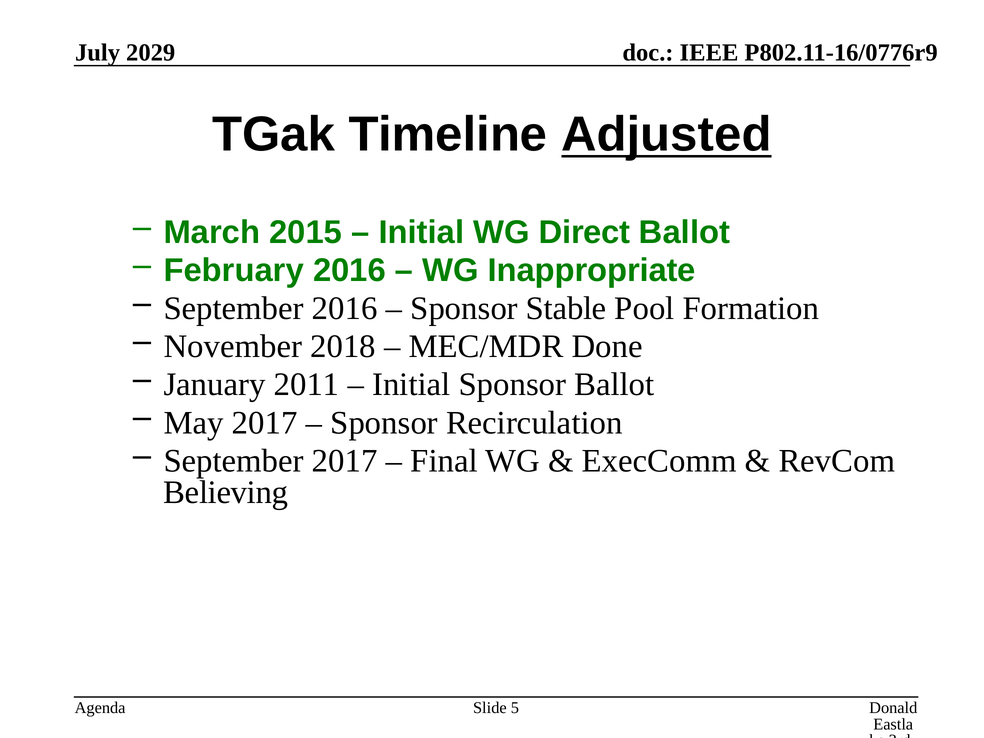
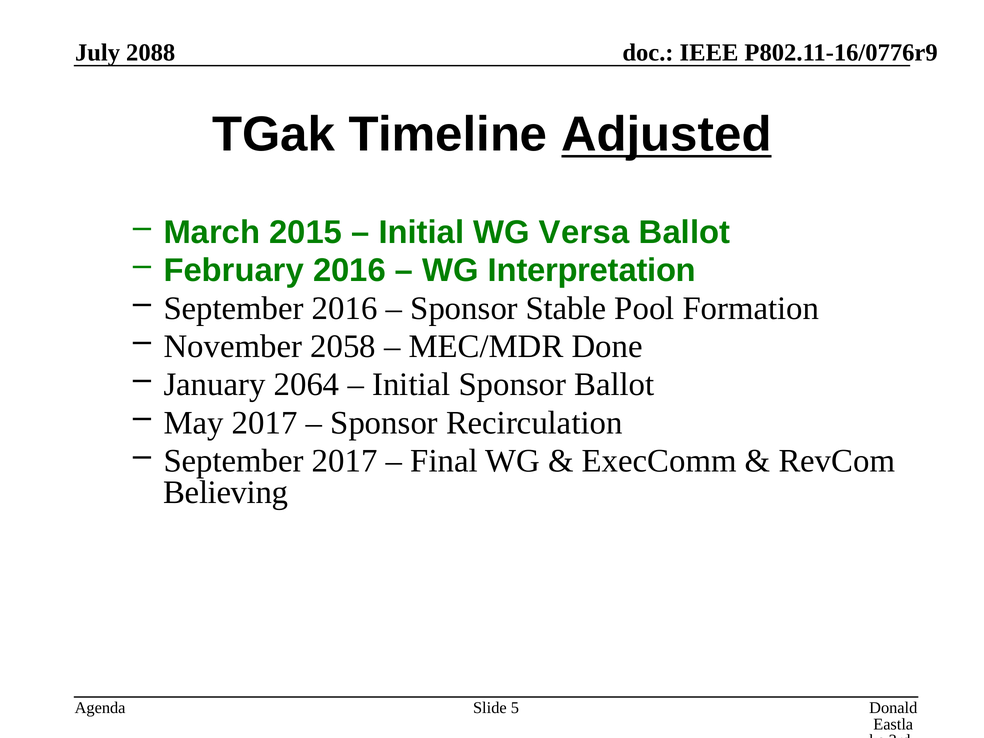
2029: 2029 -> 2088
Direct: Direct -> Versa
Inappropriate: Inappropriate -> Interpretation
2018: 2018 -> 2058
2011: 2011 -> 2064
